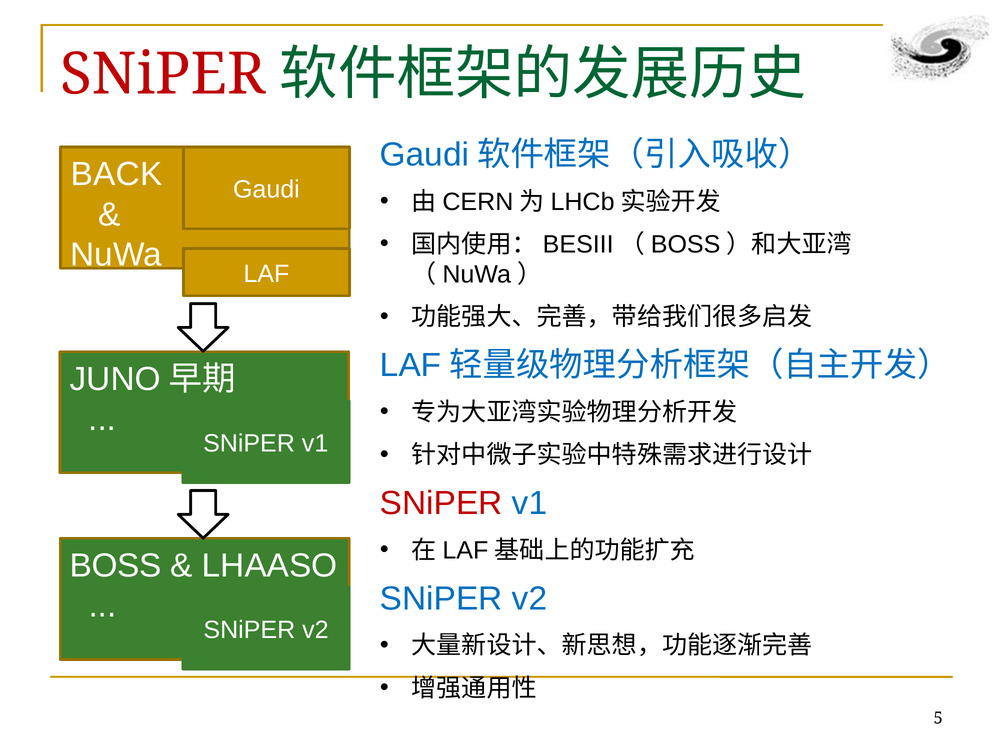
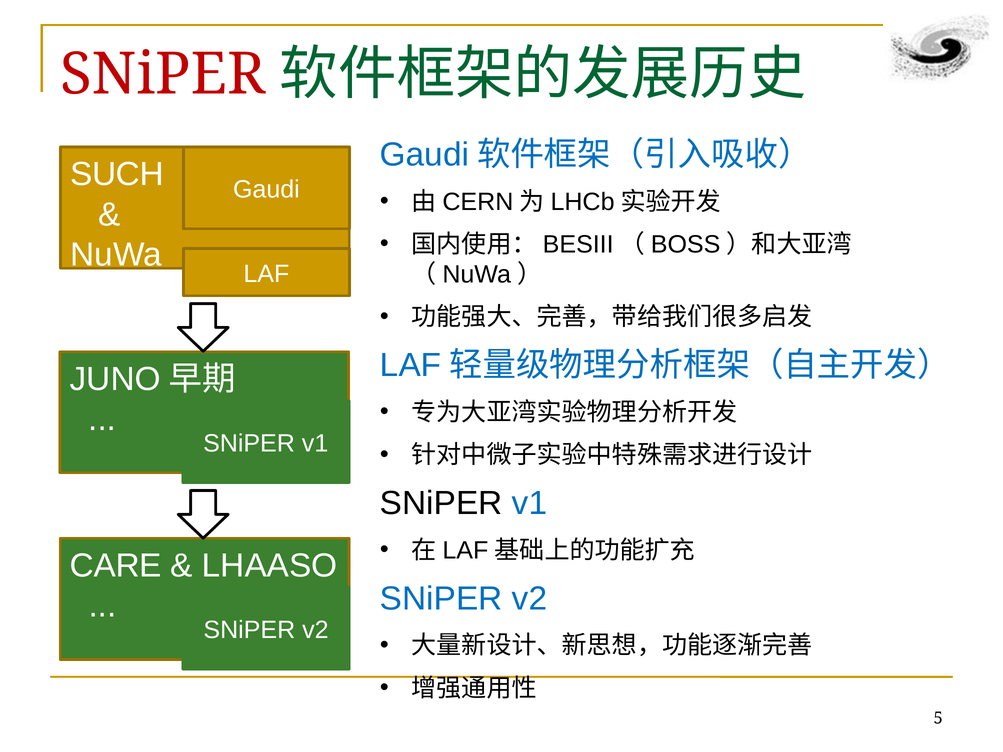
BACK: BACK -> SUCH
SNiPER at (441, 504) colour: red -> black
BOSS: BOSS -> CARE
